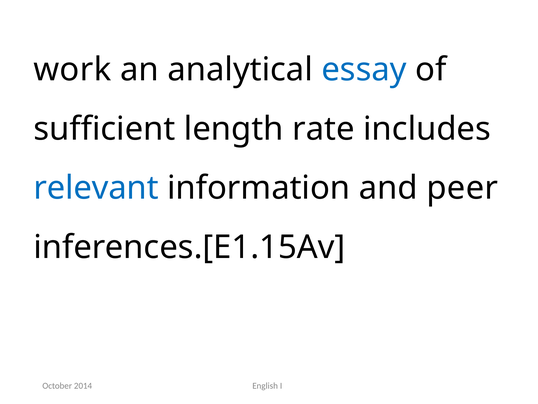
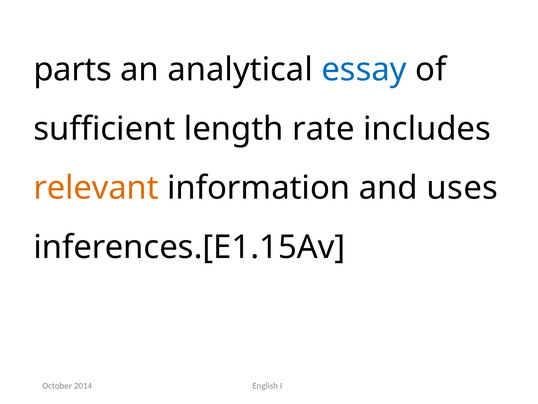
work: work -> parts
relevant colour: blue -> orange
peer: peer -> uses
